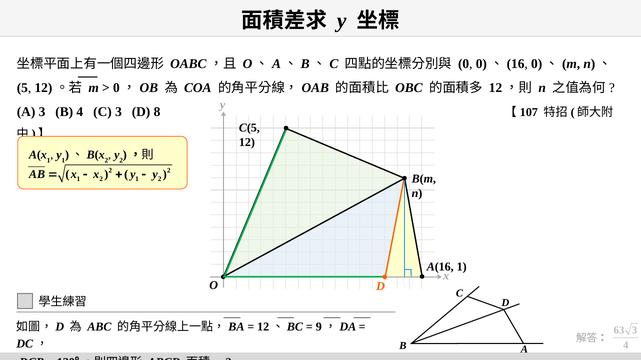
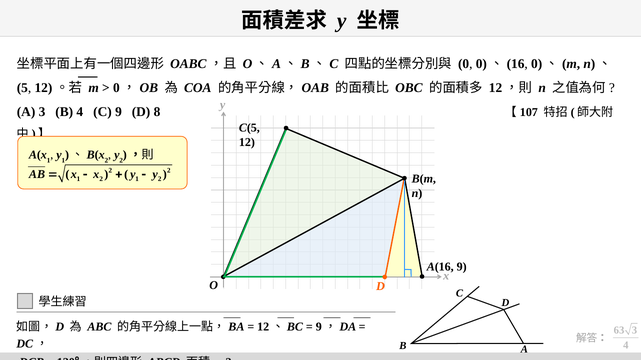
C 3: 3 -> 9
A(16 1: 1 -> 9
